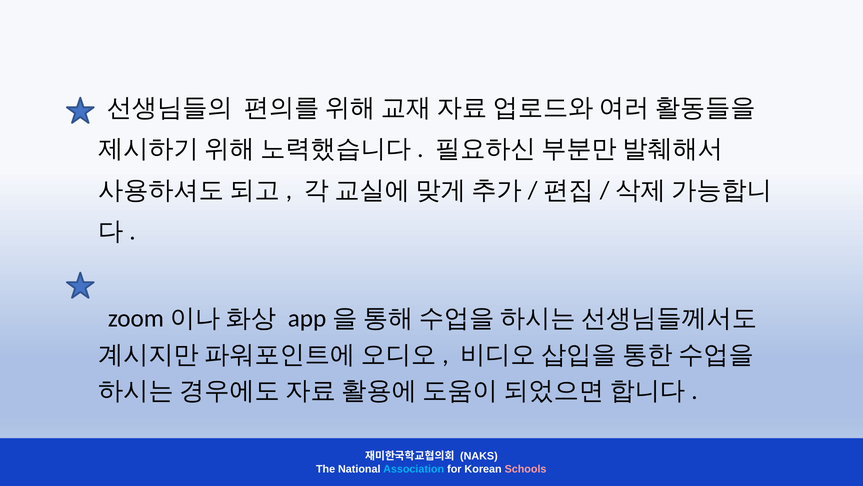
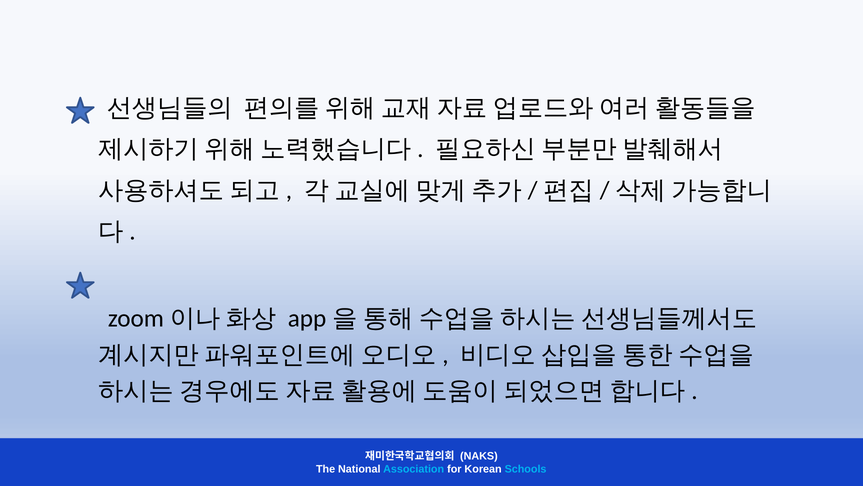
Schools colour: pink -> light blue
